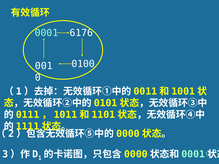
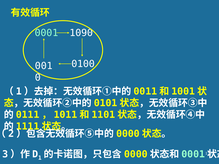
6176: 6176 -> 1090
